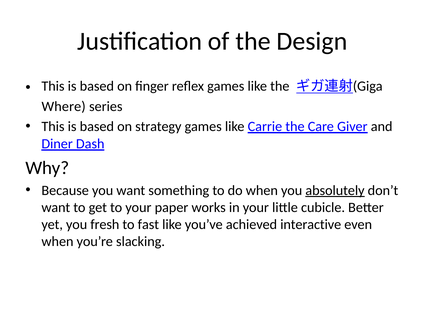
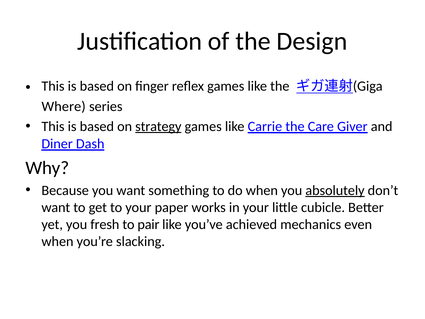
strategy underline: none -> present
fast: fast -> pair
interactive: interactive -> mechanics
